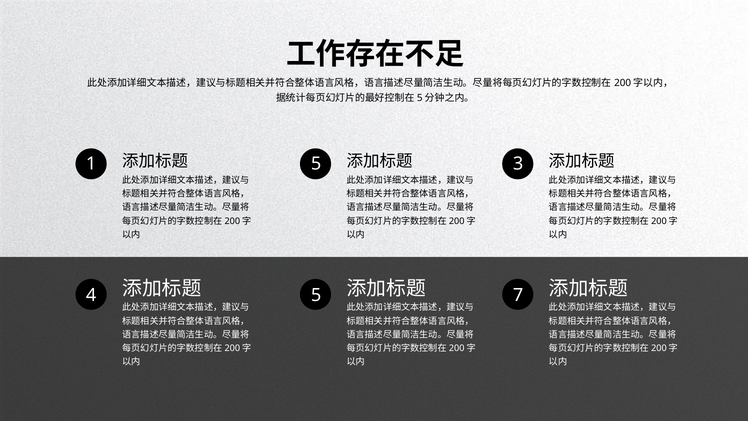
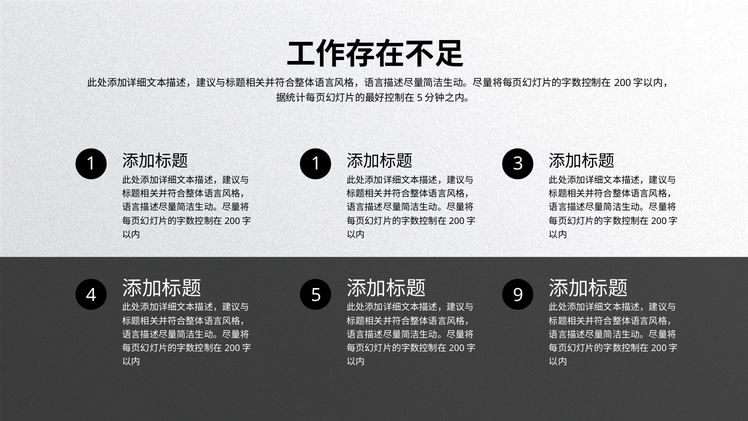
1 5: 5 -> 1
7: 7 -> 9
